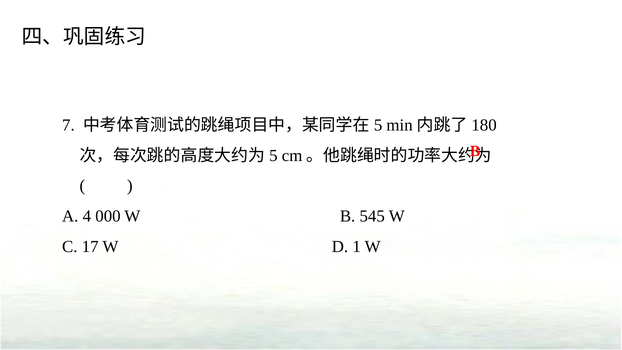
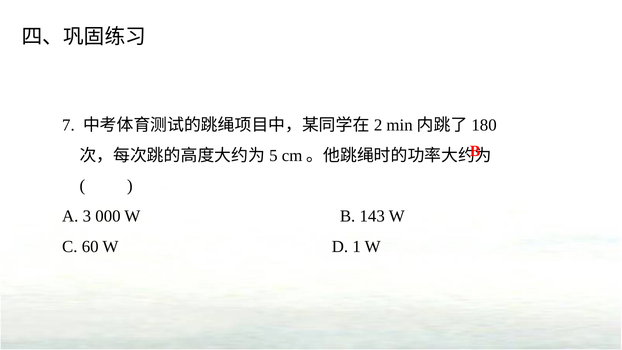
5 at (378, 125): 5 -> 2
4: 4 -> 3
545: 545 -> 143
17: 17 -> 60
